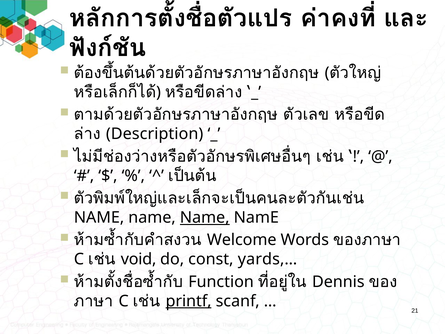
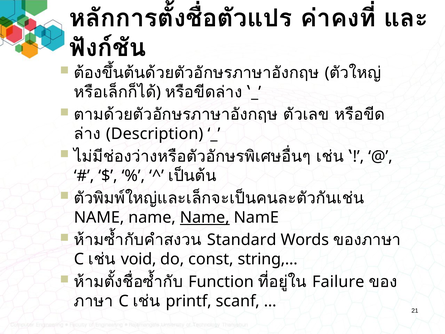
Welcome: Welcome -> Standard
yards,…: yards,… -> string,…
Dennis: Dennis -> Failure
printf underline: present -> none
